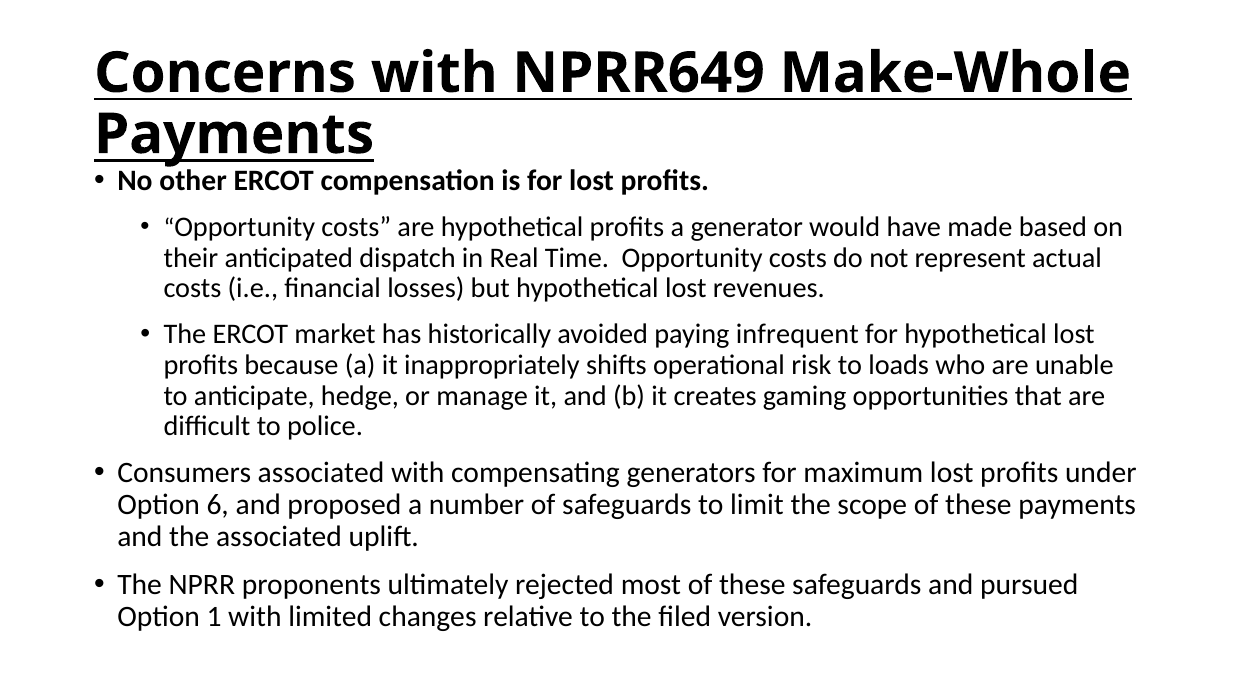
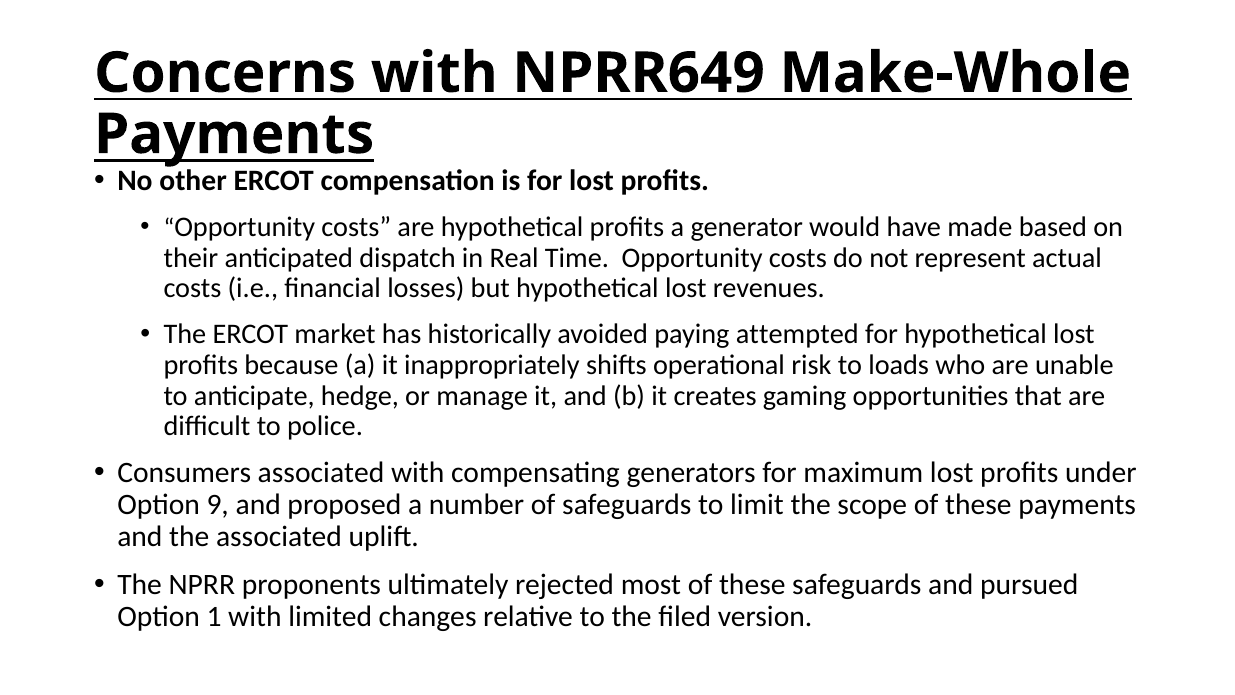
infrequent: infrequent -> attempted
6: 6 -> 9
